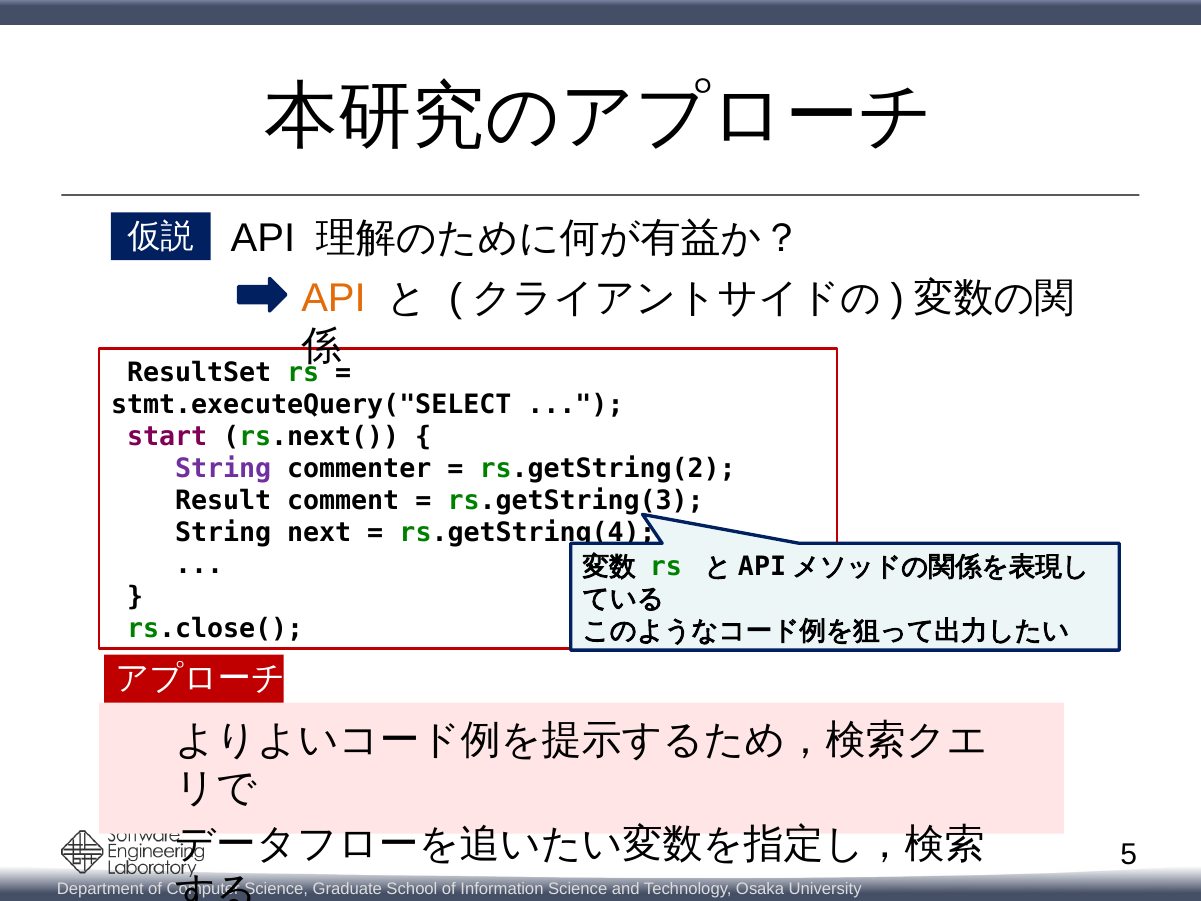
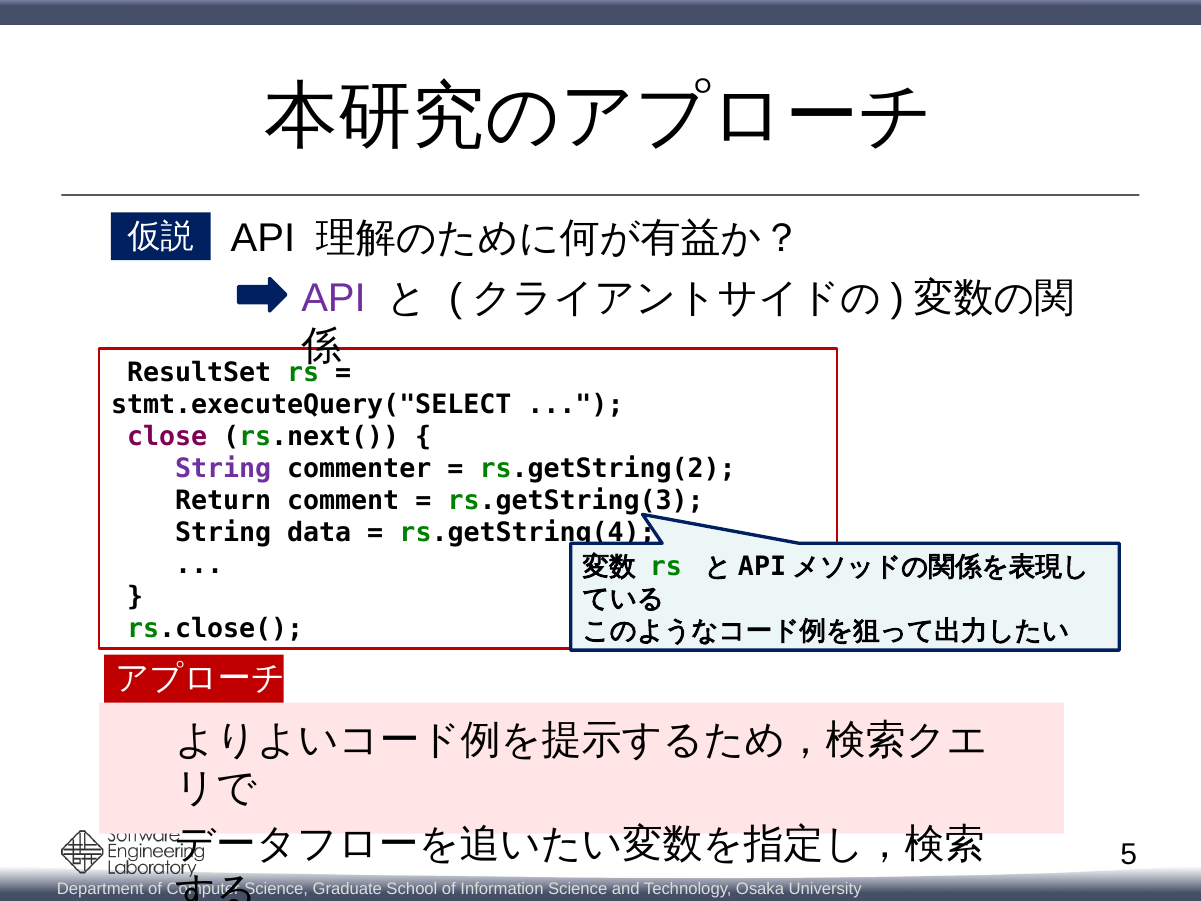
API at (333, 298) colour: orange -> purple
start: start -> close
Result: Result -> Return
next: next -> data
